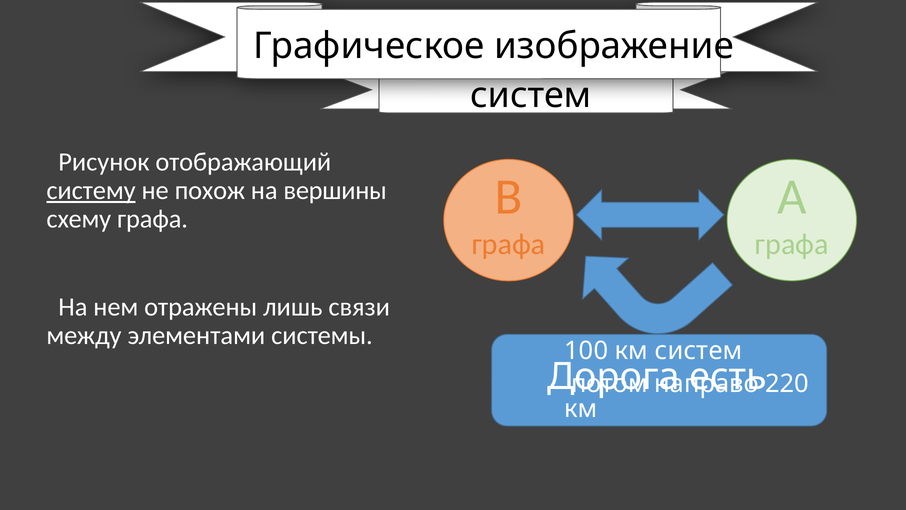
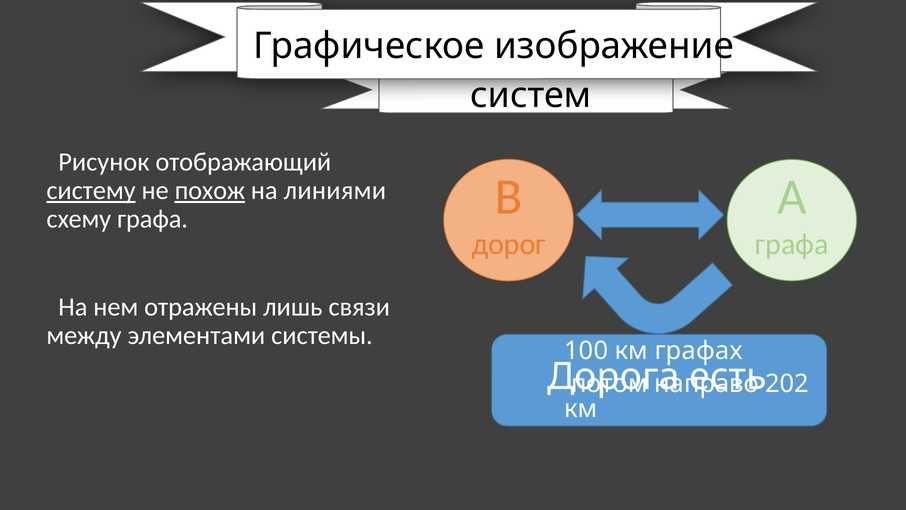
похож underline: none -> present
вершины: вершины -> линиями
графа at (509, 244): графа -> дорог
км систем: систем -> графах
220: 220 -> 202
